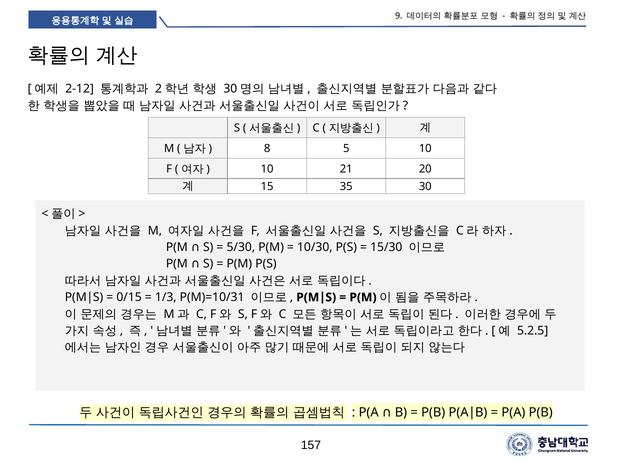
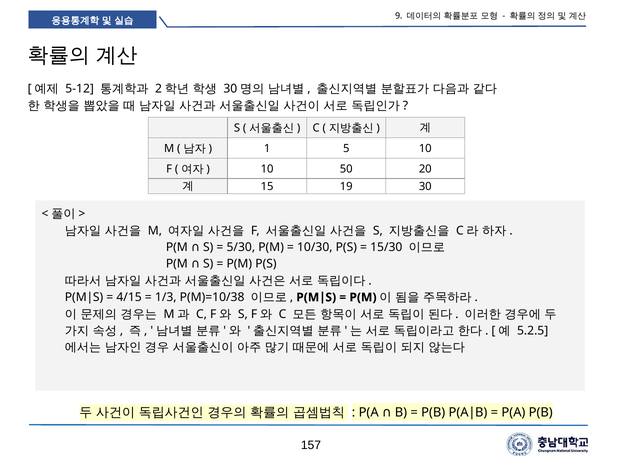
2-12: 2-12 -> 5-12
8: 8 -> 1
21: 21 -> 50
35: 35 -> 19
0/15: 0/15 -> 4/15
P(M)=10/31: P(M)=10/31 -> P(M)=10/38
